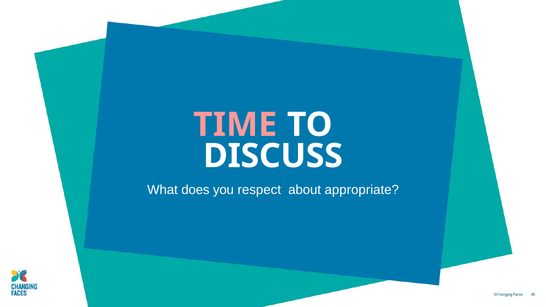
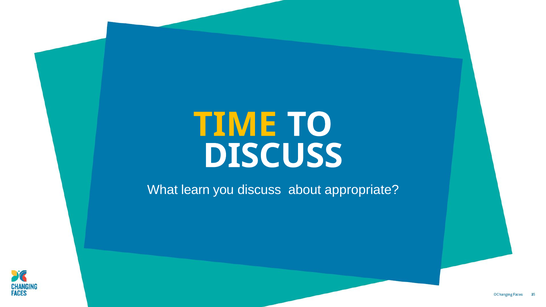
TIME colour: pink -> yellow
does: does -> learn
you respect: respect -> discuss
